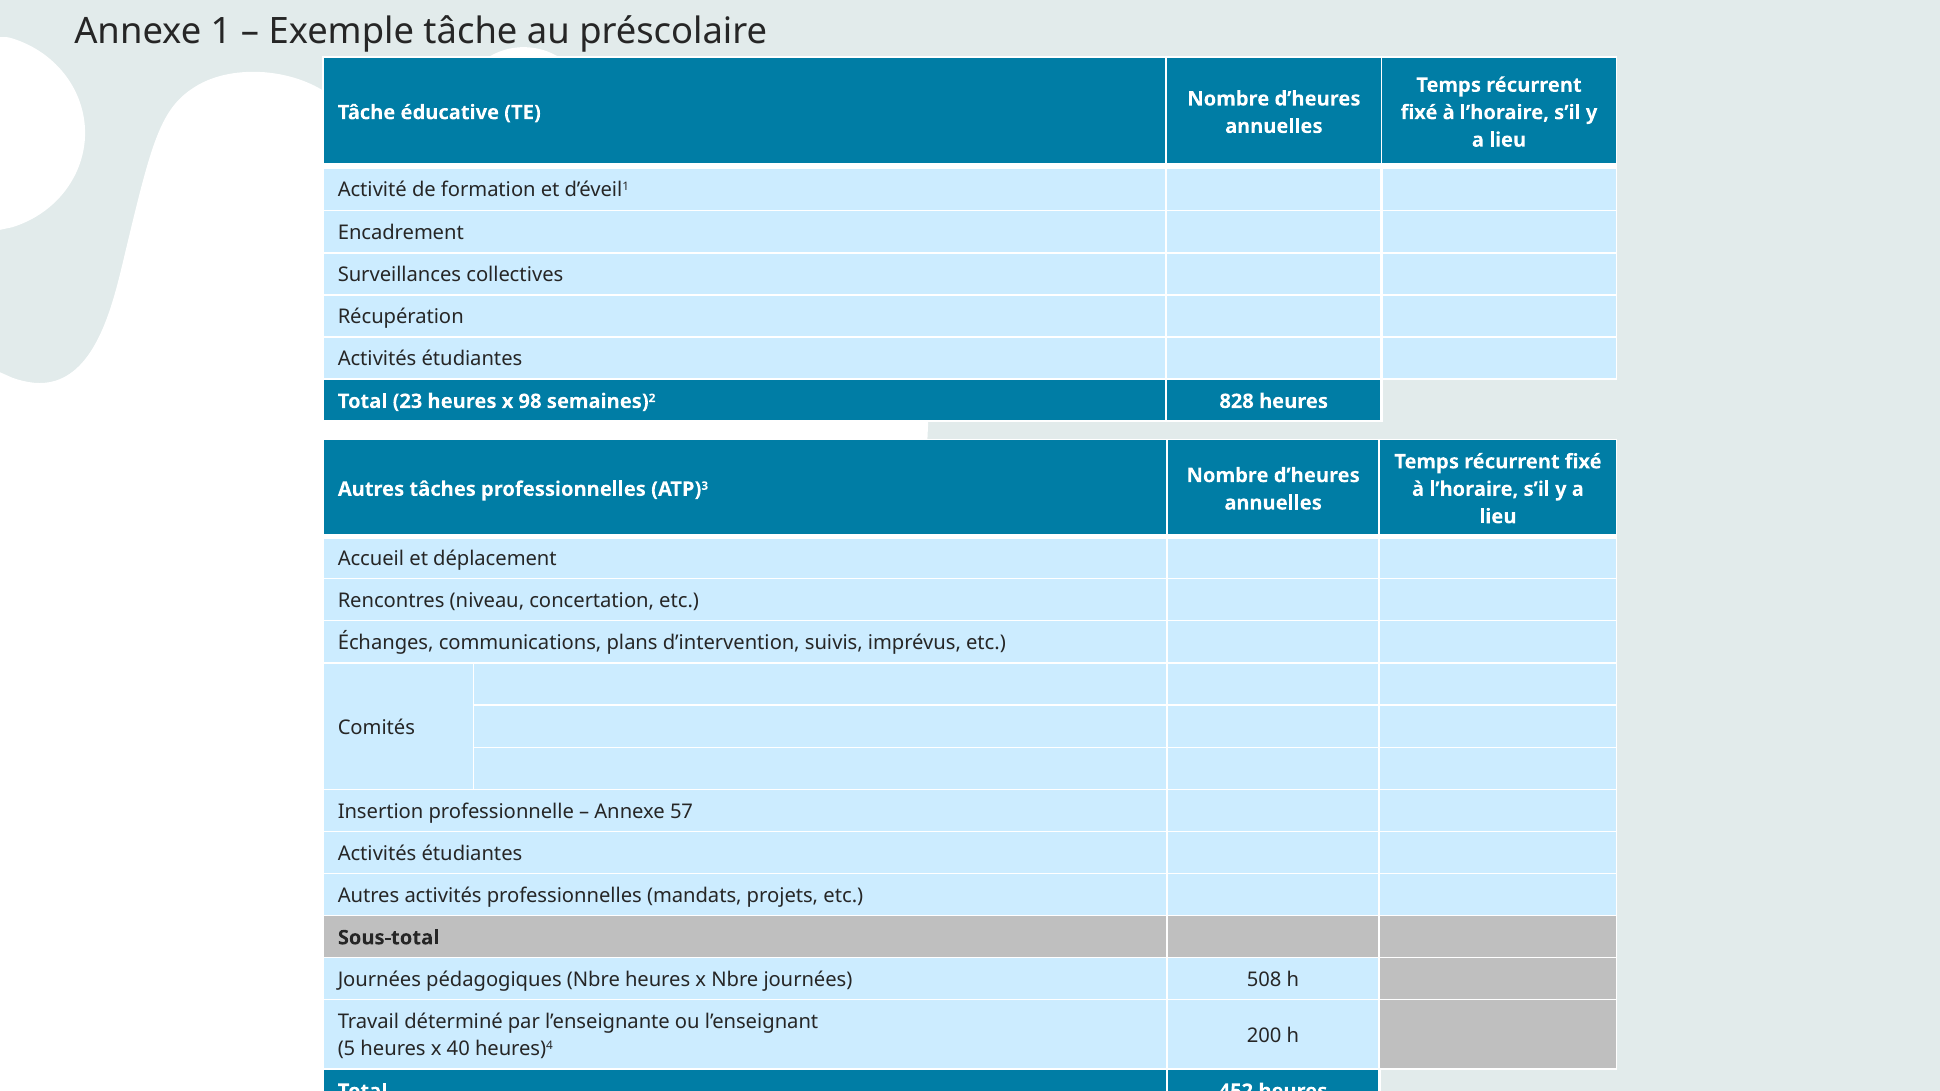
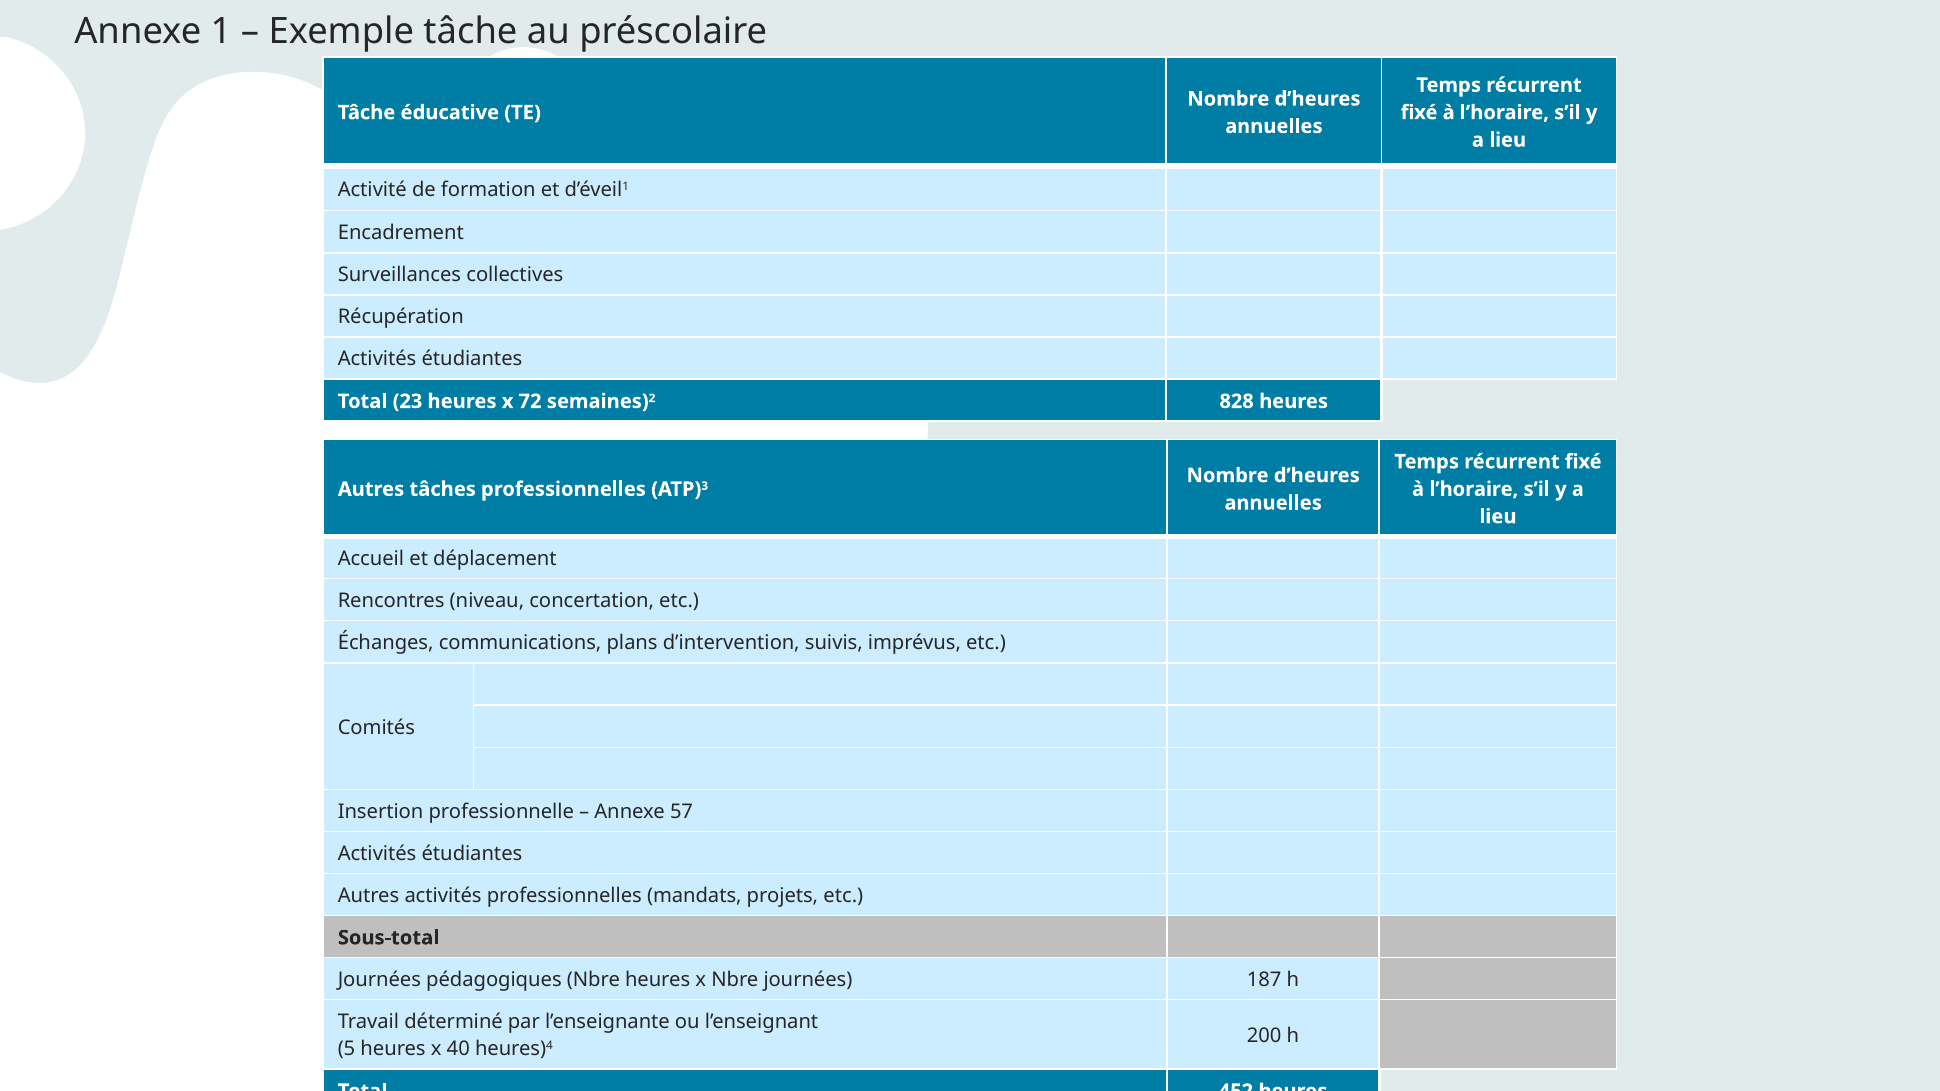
98: 98 -> 72
508: 508 -> 187
